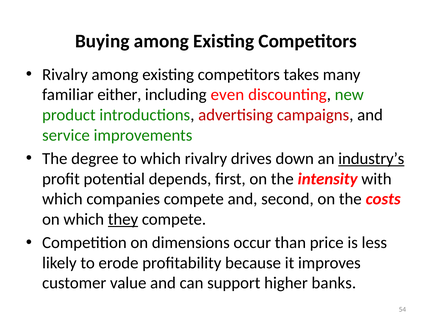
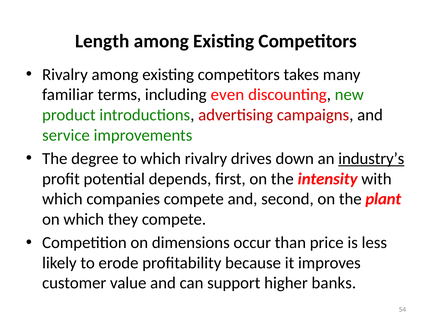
Buying: Buying -> Length
either: either -> terms
costs: costs -> plant
they underline: present -> none
